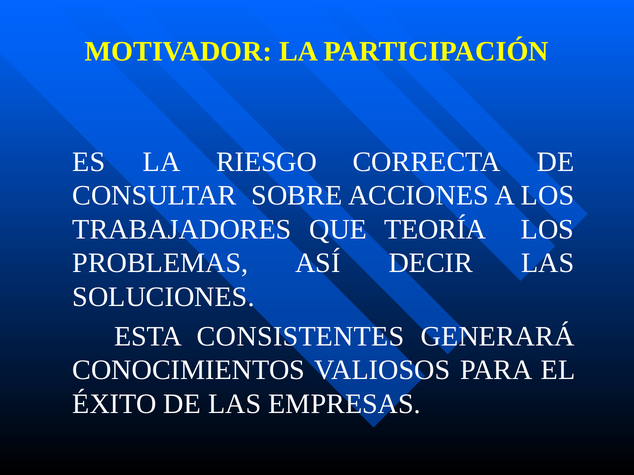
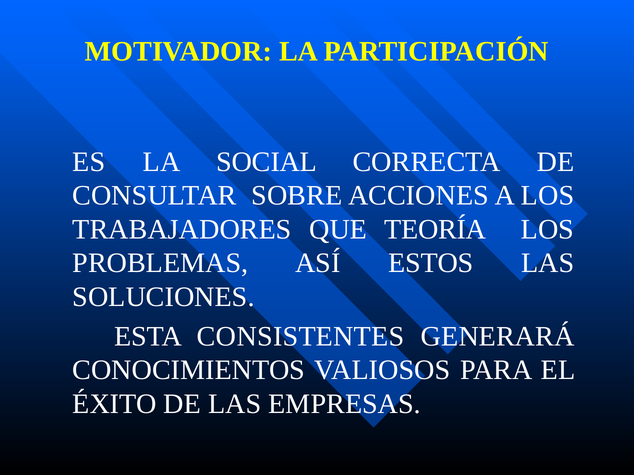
RIESGO: RIESGO -> SOCIAL
DECIR: DECIR -> ESTOS
